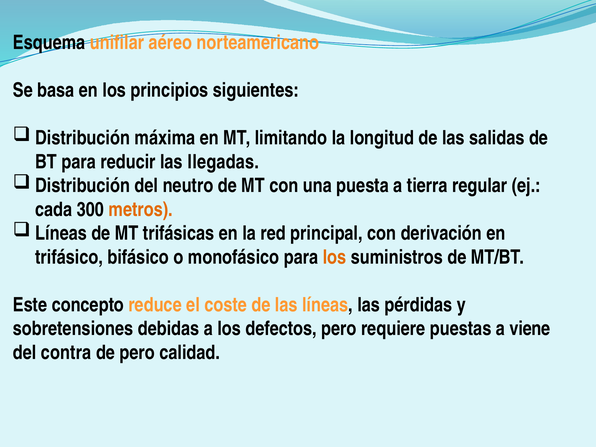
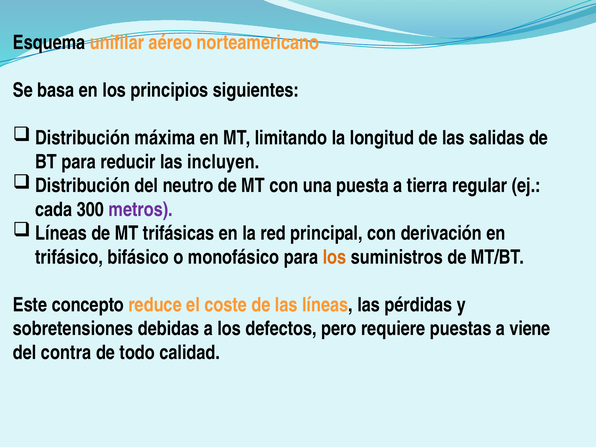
llegadas: llegadas -> incluyen
metros colour: orange -> purple
de pero: pero -> todo
